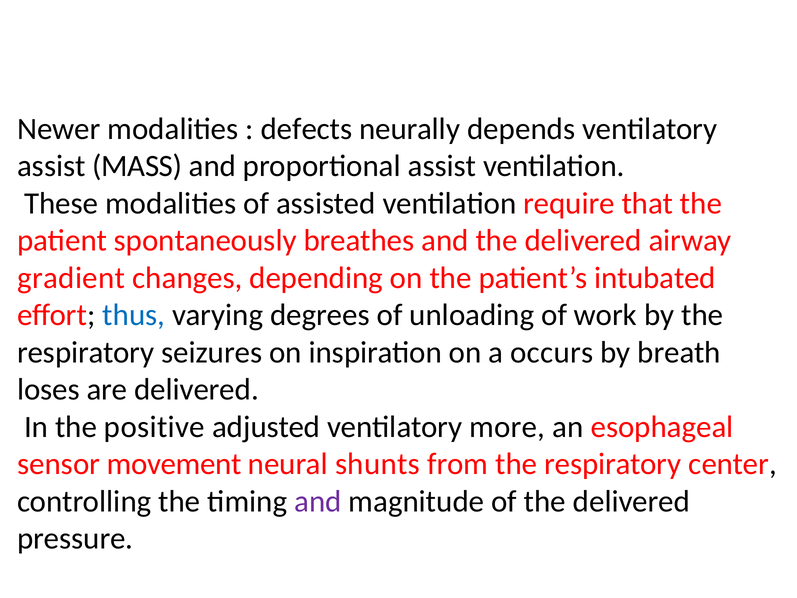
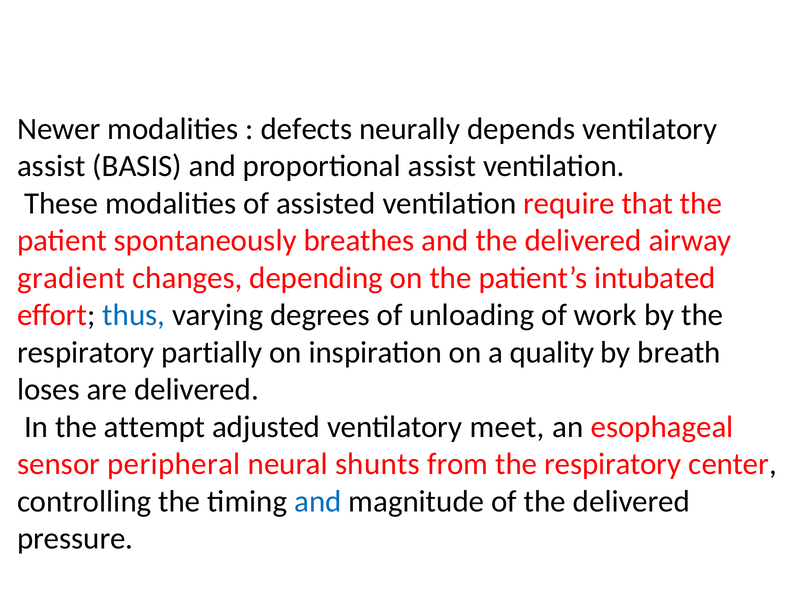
MASS: MASS -> BASIS
seizures: seizures -> partially
occurs: occurs -> quality
positive: positive -> attempt
more: more -> meet
movement: movement -> peripheral
and at (318, 501) colour: purple -> blue
